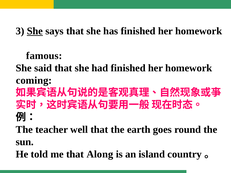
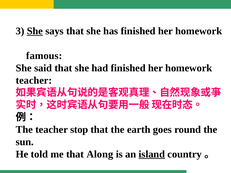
coming at (34, 80): coming -> teacher
well: well -> stop
island underline: none -> present
